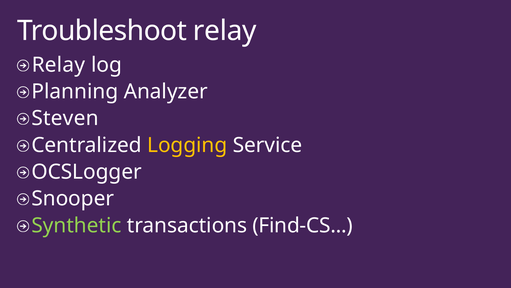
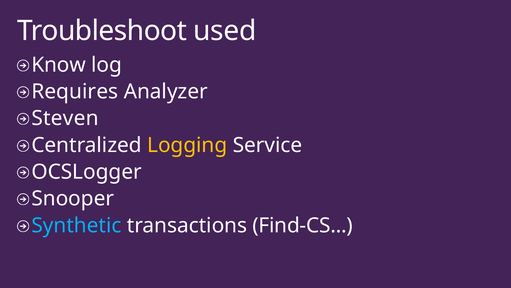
Troubleshoot relay: relay -> used
Relay at (58, 65): Relay -> Know
Planning: Planning -> Requires
Synthetic colour: light green -> light blue
